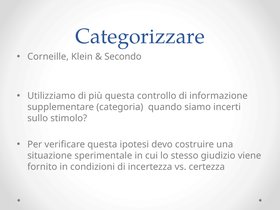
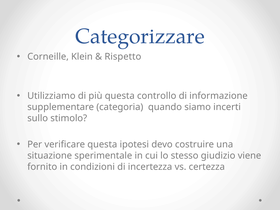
Secondo: Secondo -> Rispetto
